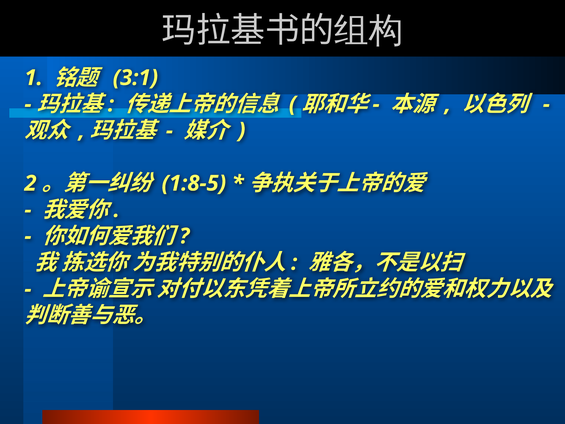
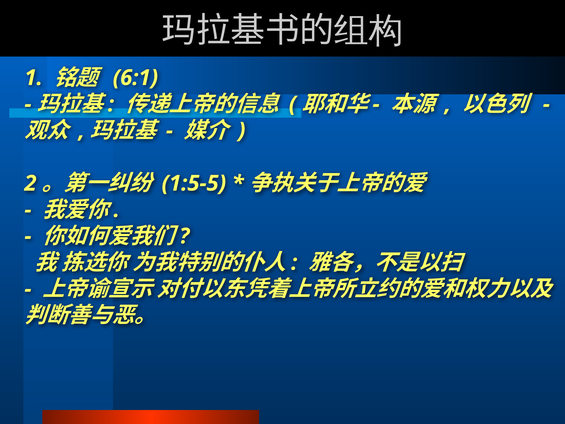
3:1: 3:1 -> 6:1
1:8-5: 1:8-5 -> 1:5-5
